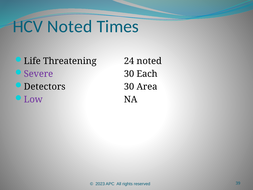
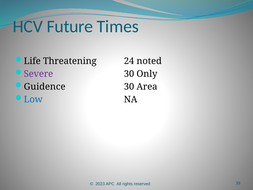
HCV Noted: Noted -> Future
Each: Each -> Only
Detectors: Detectors -> Guidence
Low colour: purple -> blue
